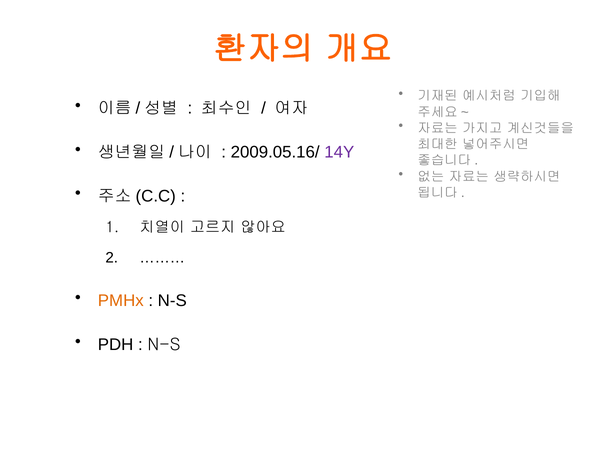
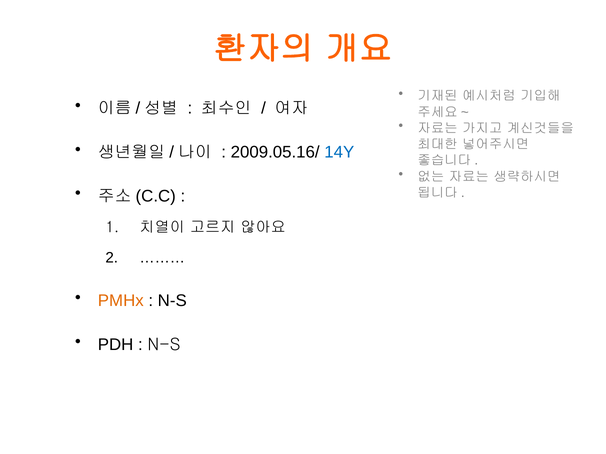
14Y colour: purple -> blue
